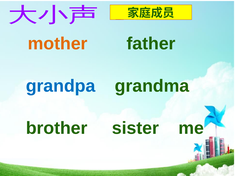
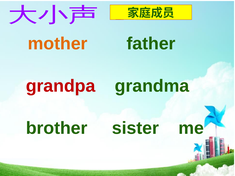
grandpa colour: blue -> red
